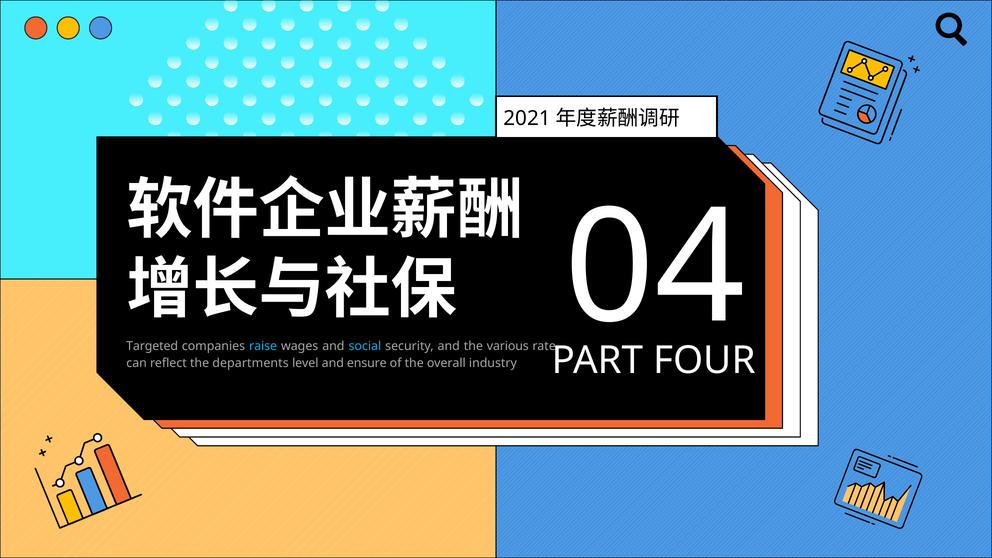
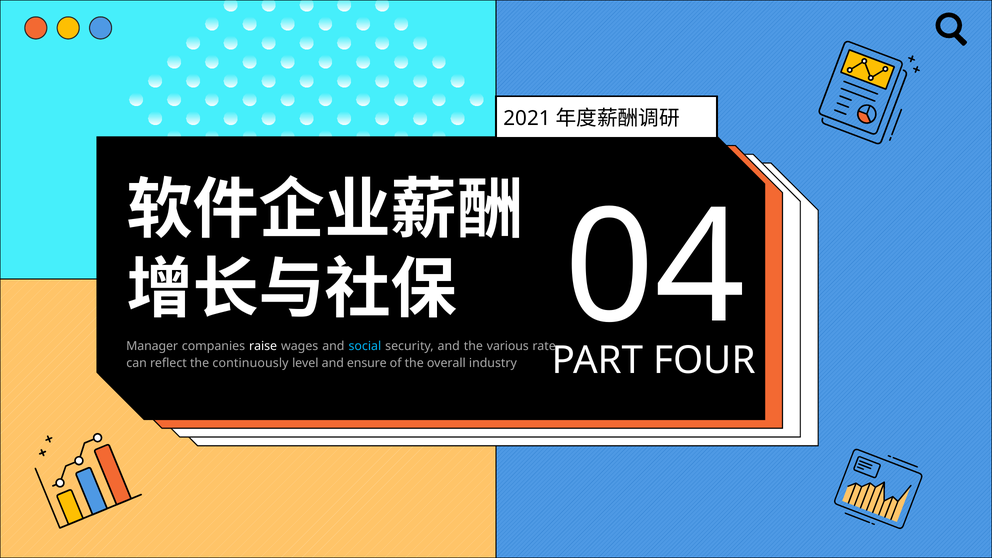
Targeted: Targeted -> Manager
raise colour: light blue -> white
departments: departments -> continuously
